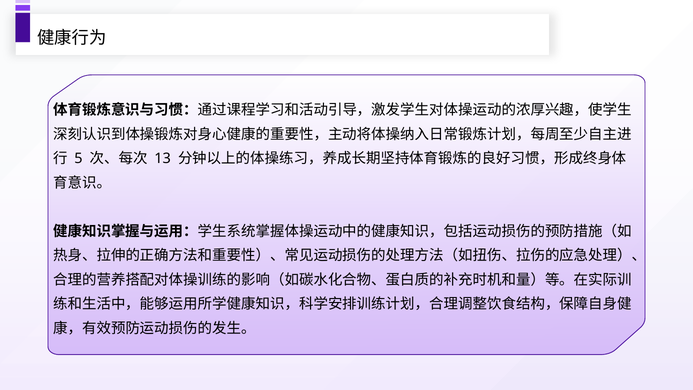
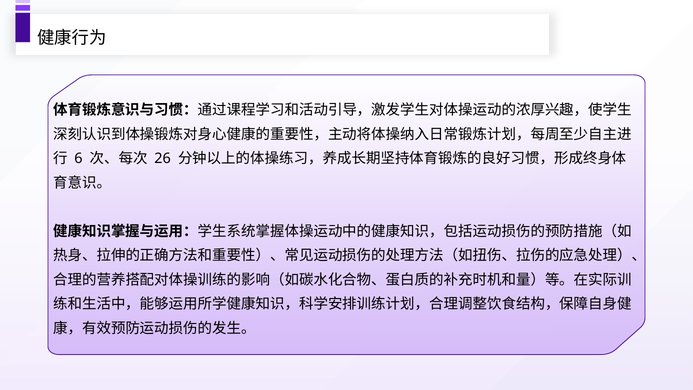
5: 5 -> 6
13: 13 -> 26
